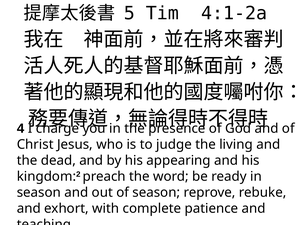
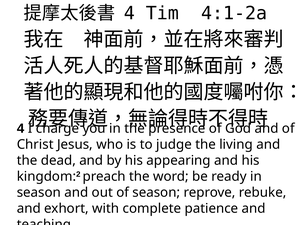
5 at (129, 13): 5 -> 4
